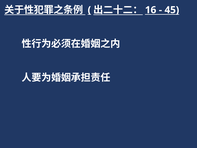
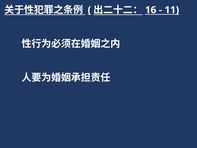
45: 45 -> 11
